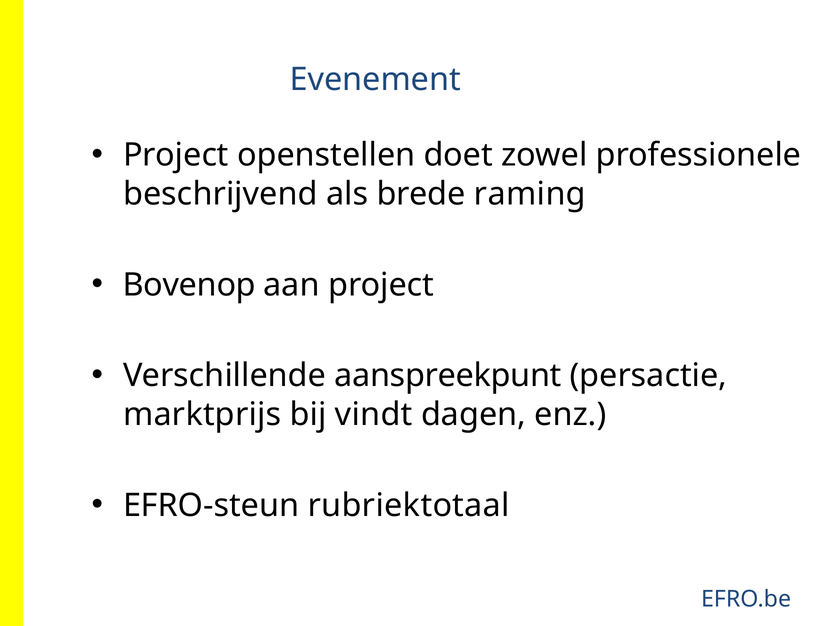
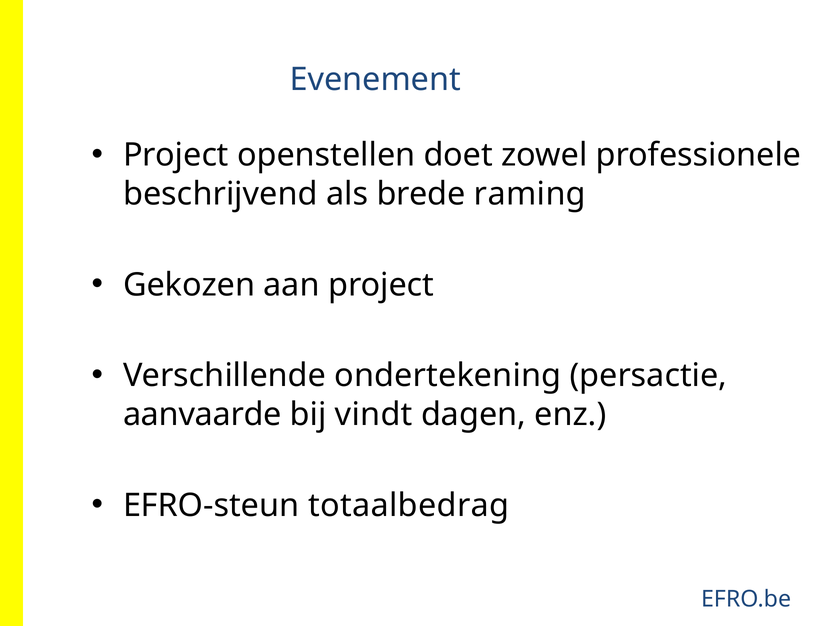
Bovenop: Bovenop -> Gekozen
aanspreekpunt: aanspreekpunt -> ondertekening
marktprijs: marktprijs -> aanvaarde
rubriektotaal: rubriektotaal -> totaalbedrag
